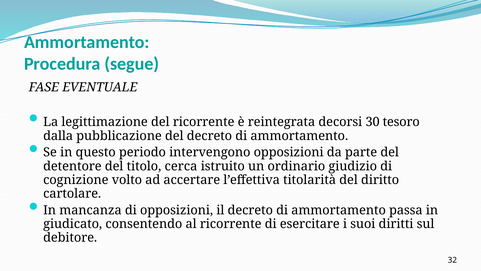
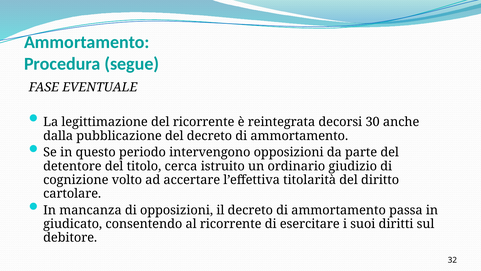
tesoro: tesoro -> anche
